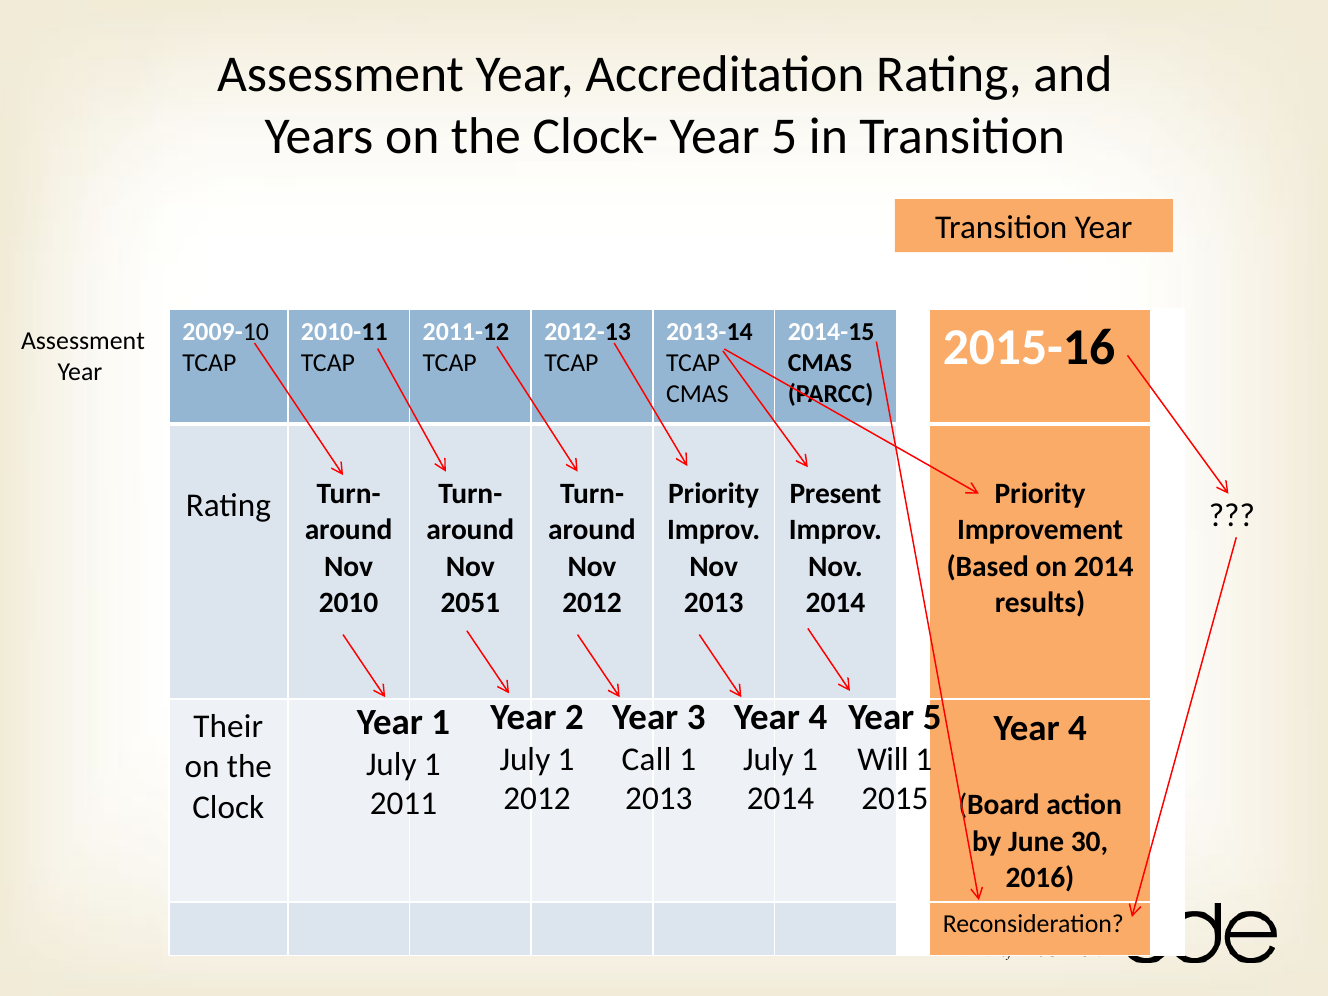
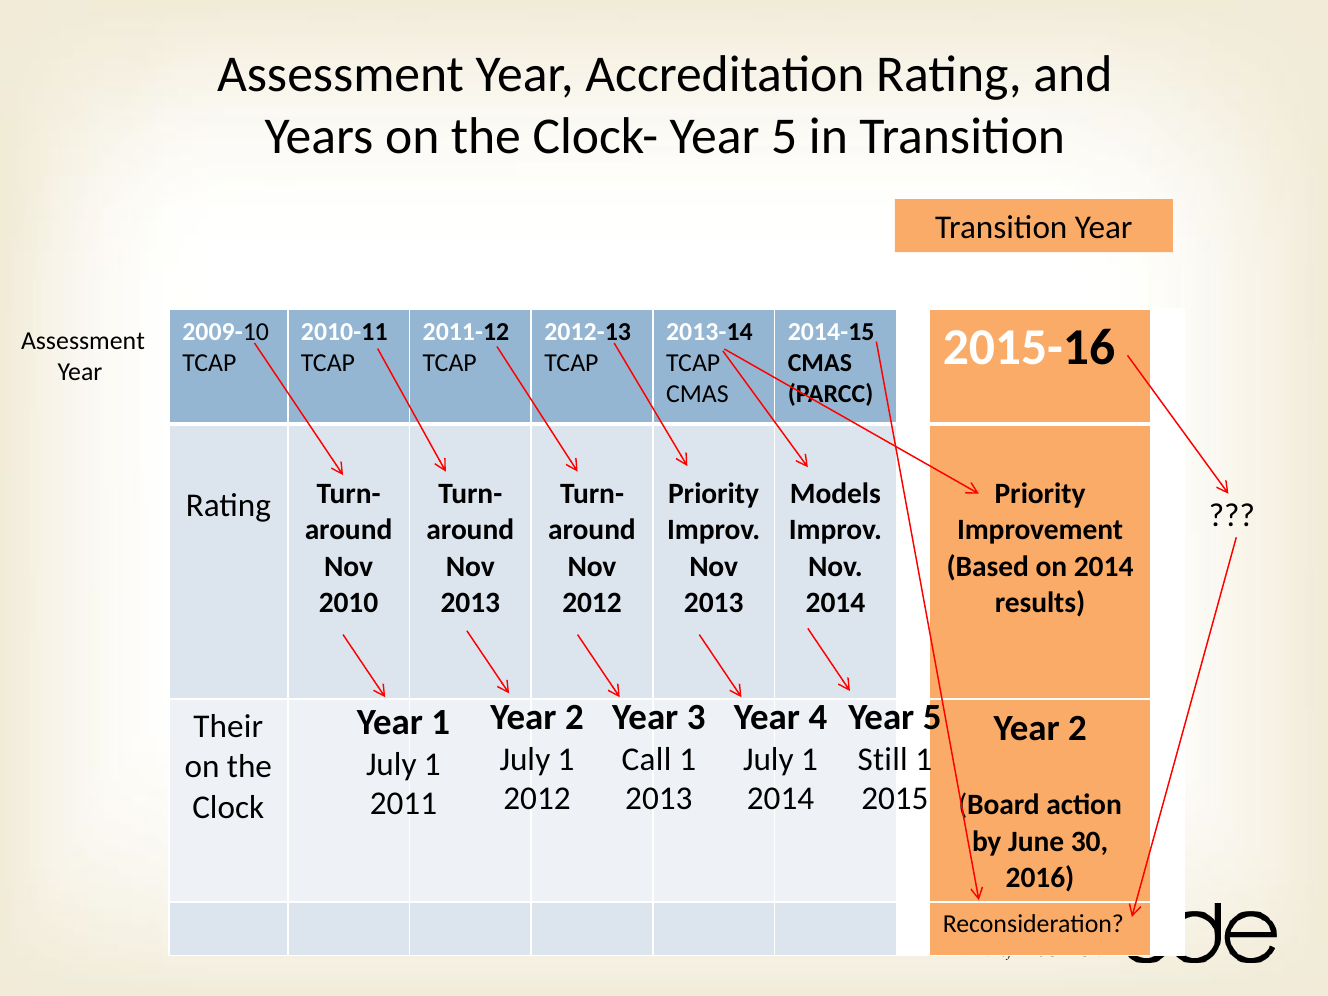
Present: Present -> Models
2051 at (470, 602): 2051 -> 2013
4 at (1077, 729): 4 -> 2
Will: Will -> Still
